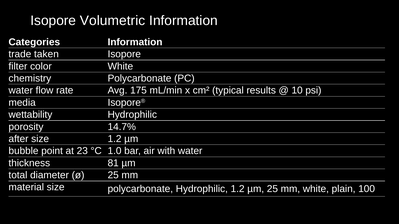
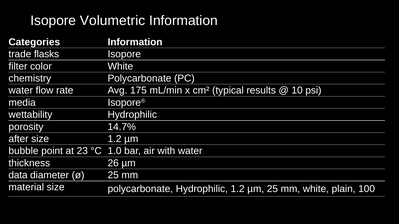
taken: taken -> flasks
81: 81 -> 26
total: total -> data
